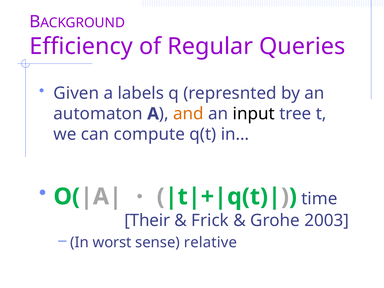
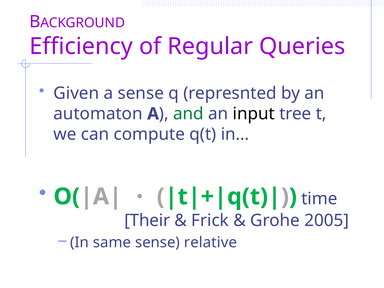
a labels: labels -> sense
and colour: orange -> green
2003: 2003 -> 2005
worst: worst -> same
